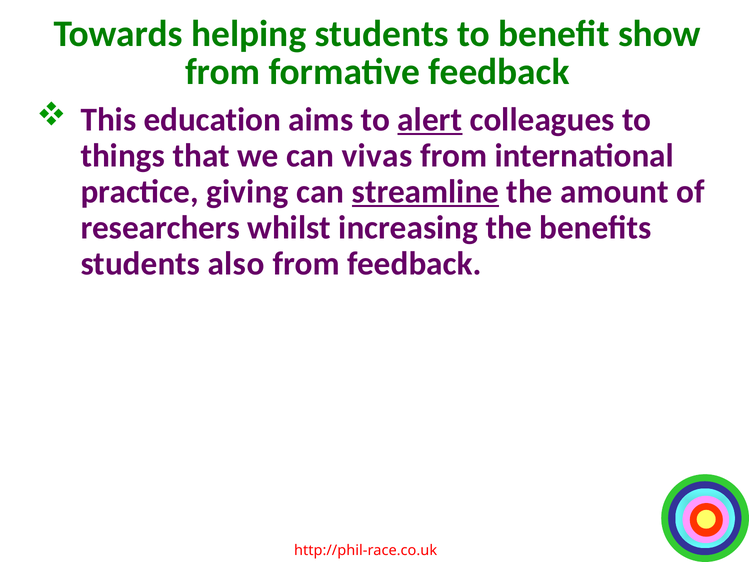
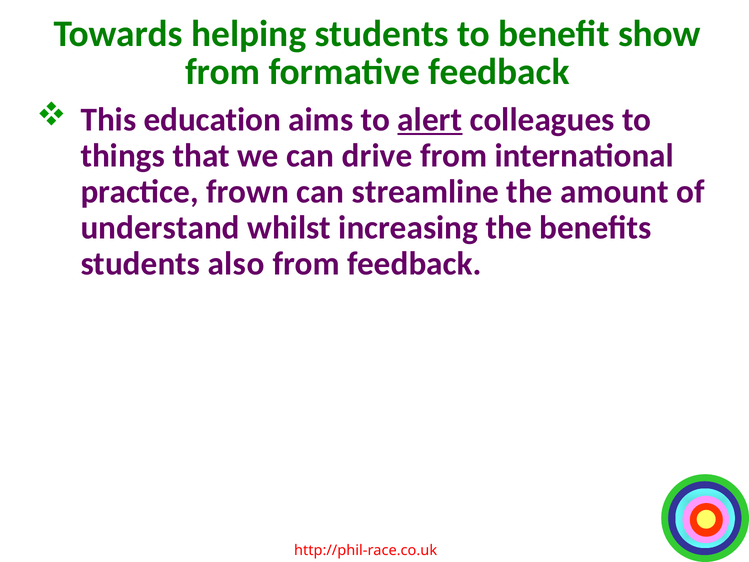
vivas: vivas -> drive
giving: giving -> frown
streamline underline: present -> none
researchers: researchers -> understand
